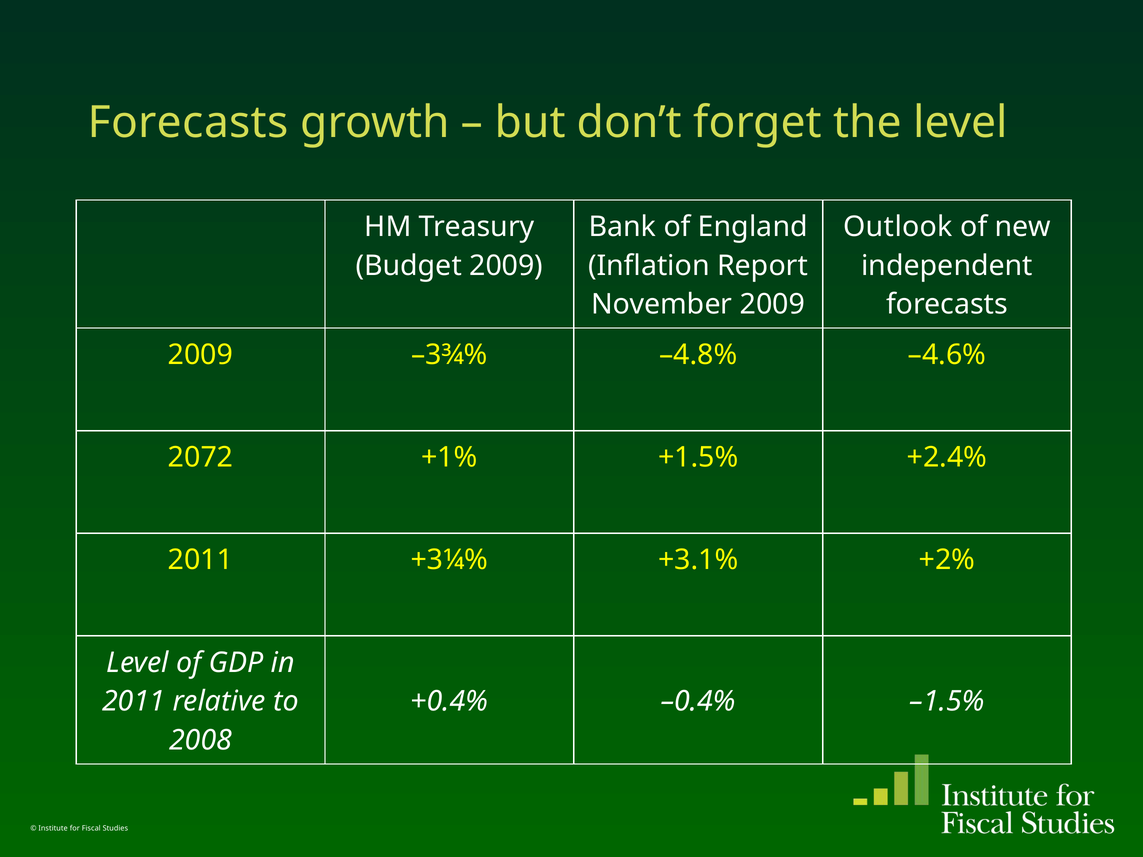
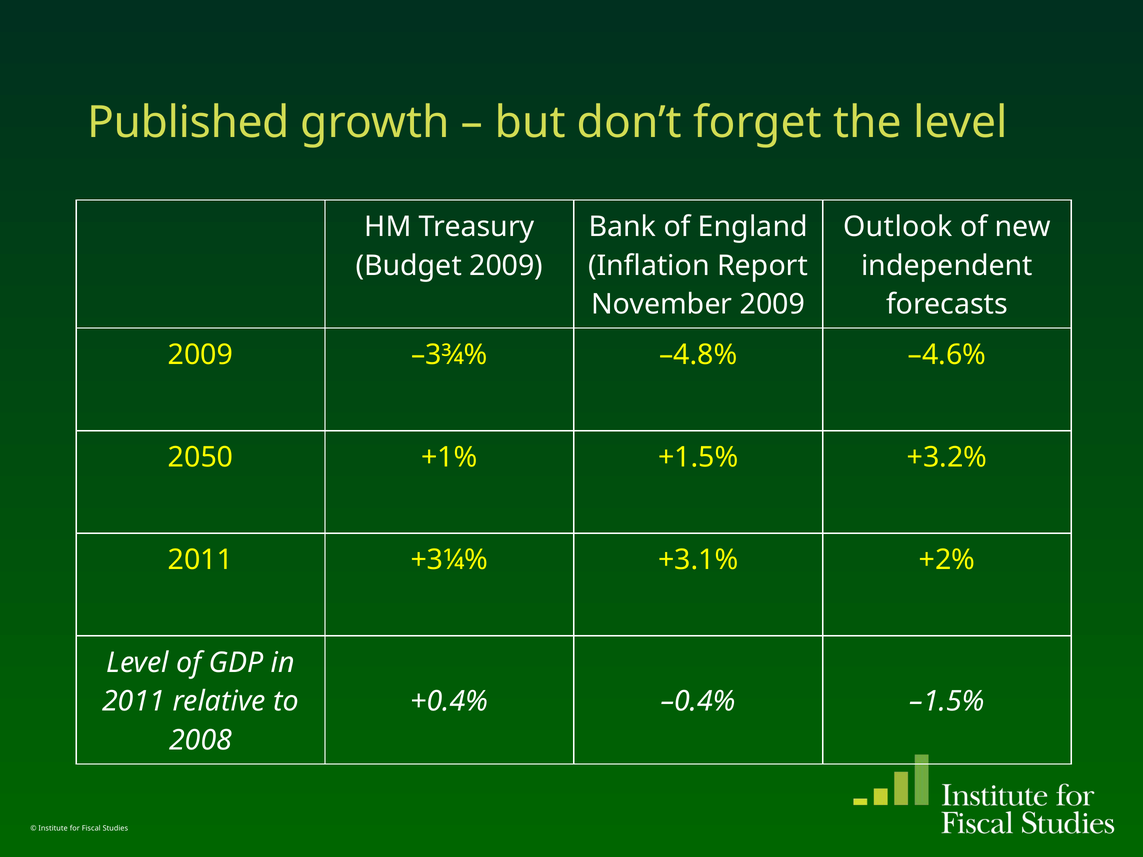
Forecasts at (188, 122): Forecasts -> Published
2072: 2072 -> 2050
+2.4%: +2.4% -> +3.2%
